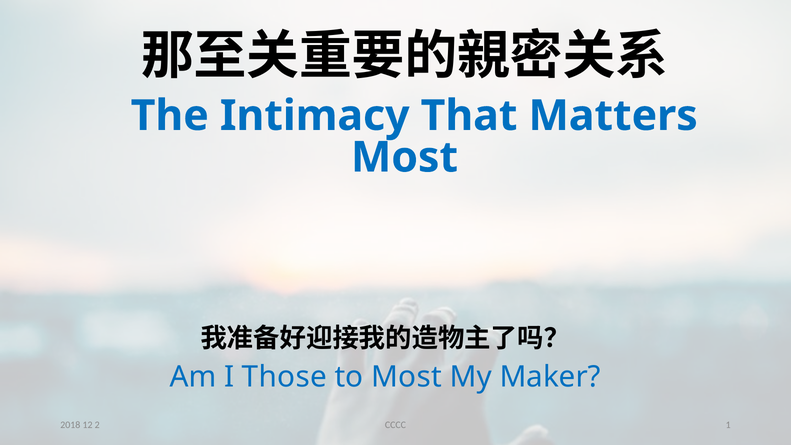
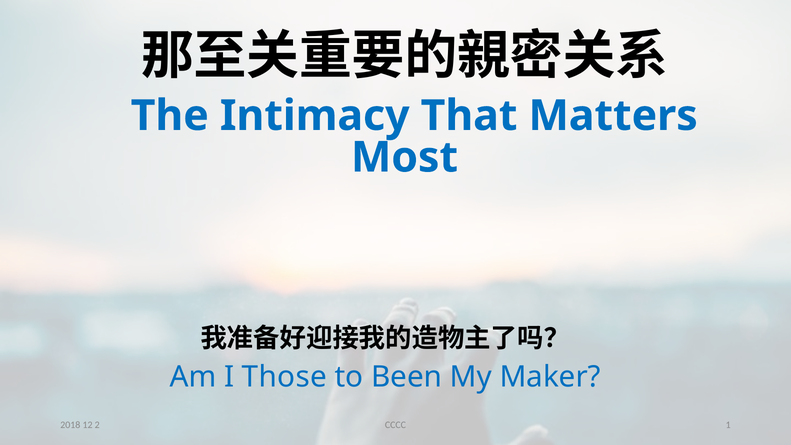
to Most: Most -> Been
